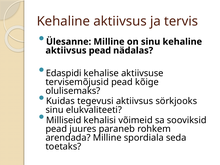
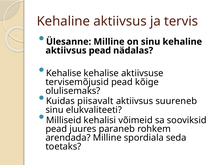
Edaspidi at (64, 73): Edaspidi -> Kehalise
tegevusi: tegevusi -> piisavalt
sörkjooks: sörkjooks -> suureneb
